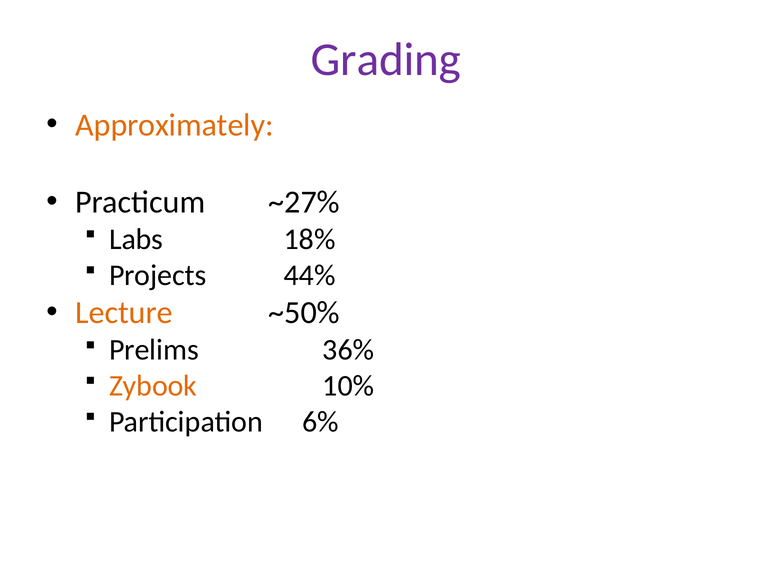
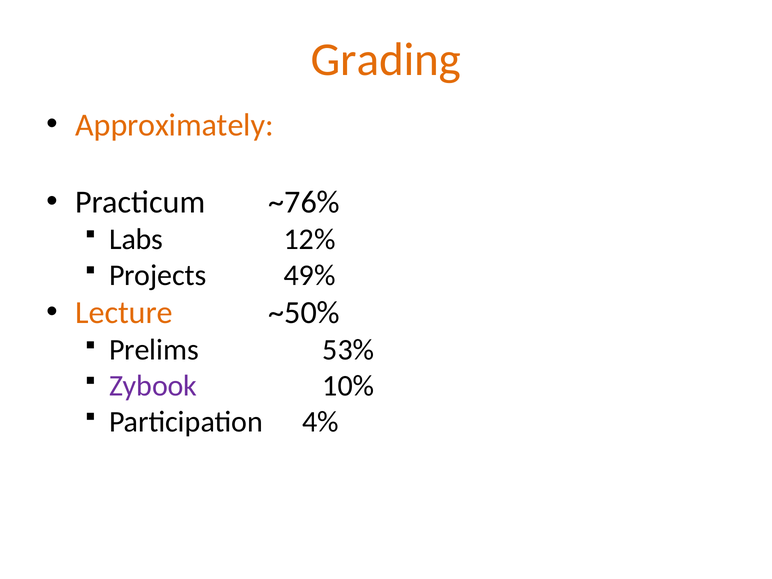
Grading colour: purple -> orange
~27%: ~27% -> ~76%
18%: 18% -> 12%
44%: 44% -> 49%
36%: 36% -> 53%
Zybook colour: orange -> purple
6%: 6% -> 4%
